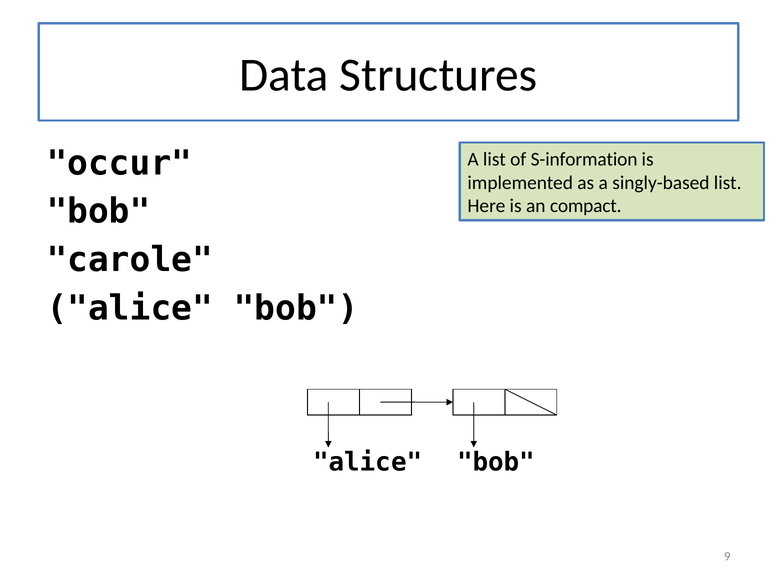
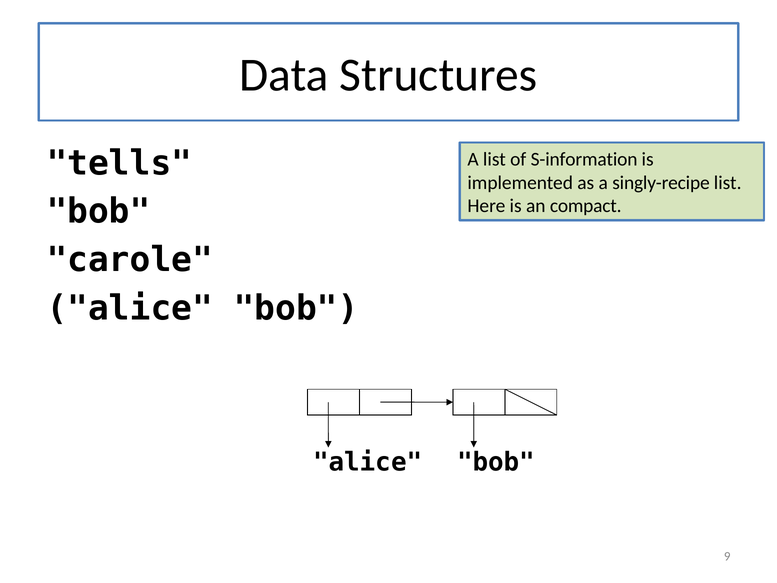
occur: occur -> tells
singly-based: singly-based -> singly-recipe
